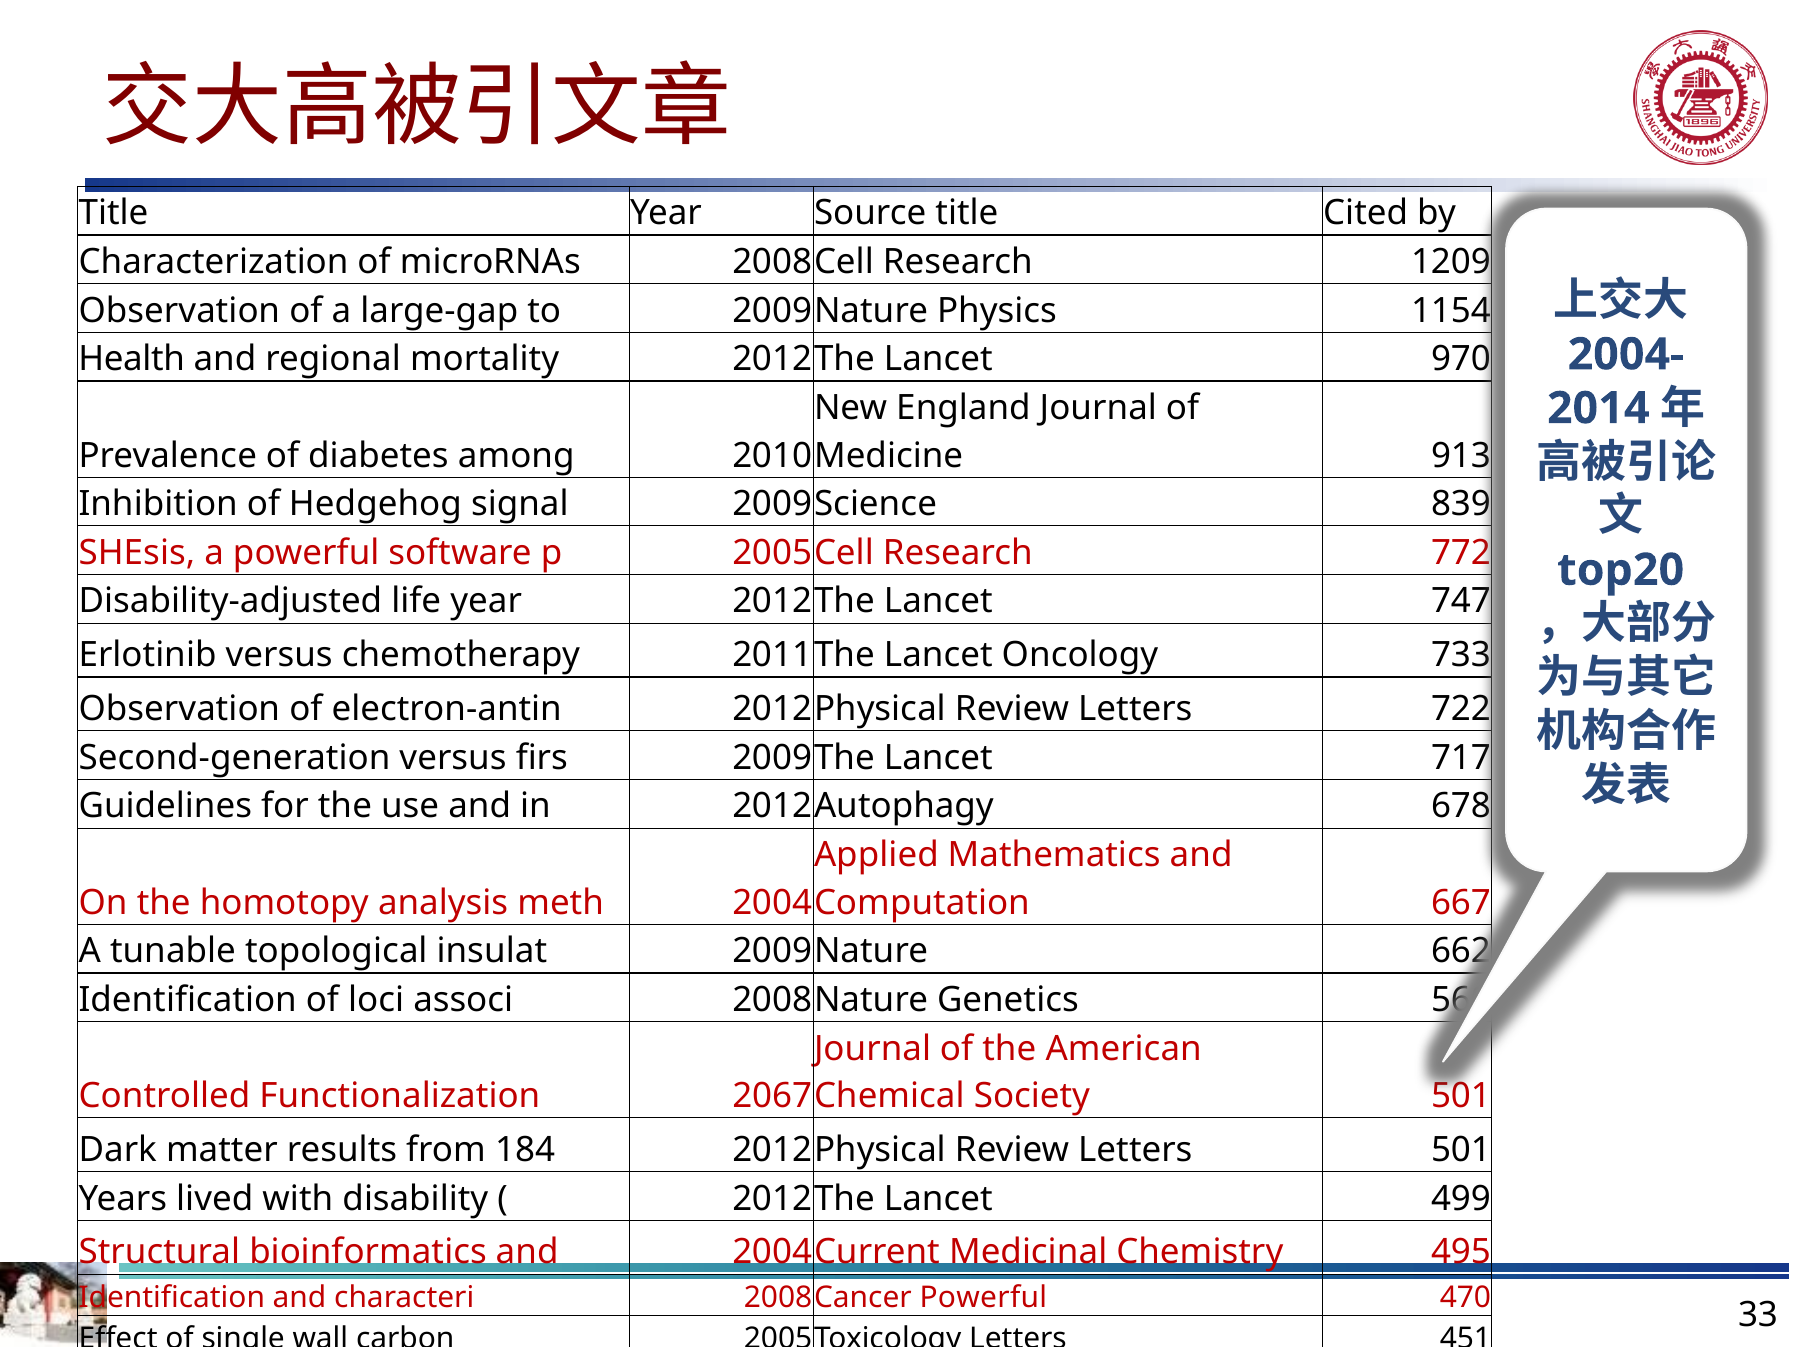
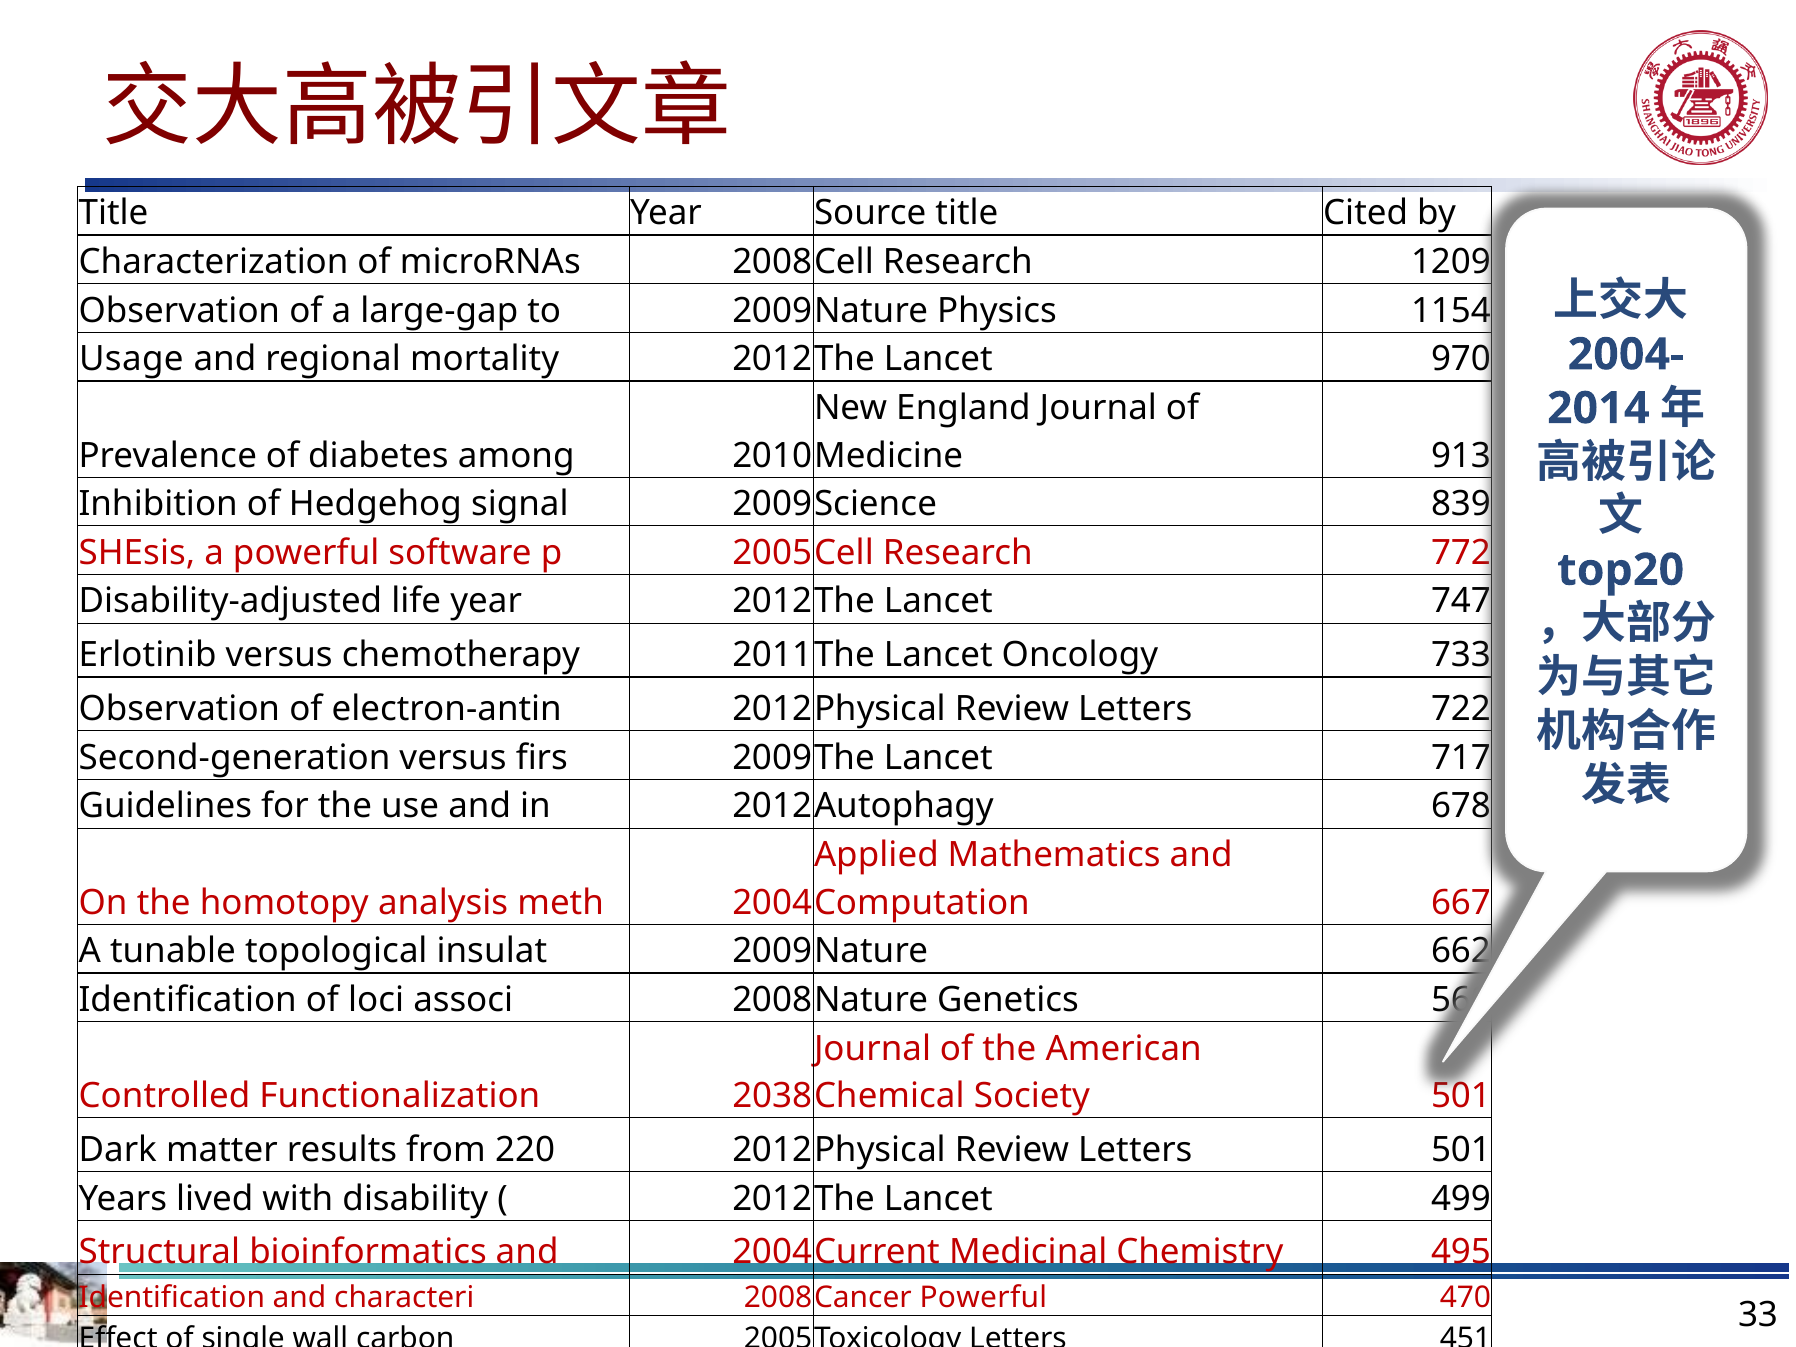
Health: Health -> Usage
2067: 2067 -> 2038
184: 184 -> 220
